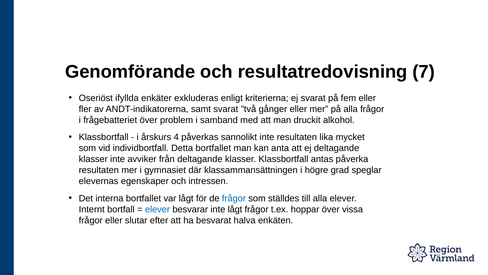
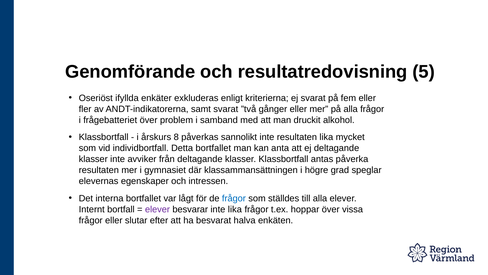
7: 7 -> 5
4: 4 -> 8
elever at (157, 209) colour: blue -> purple
inte lågt: lågt -> lika
